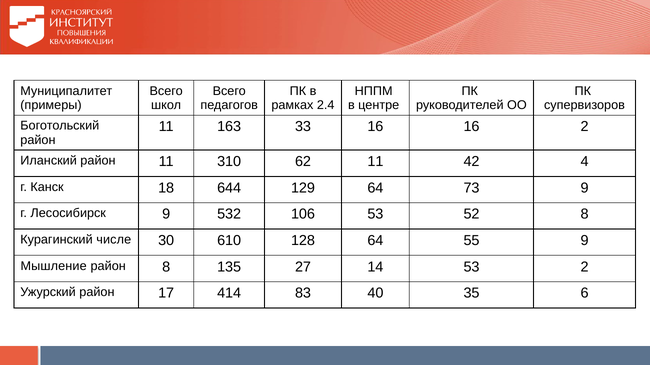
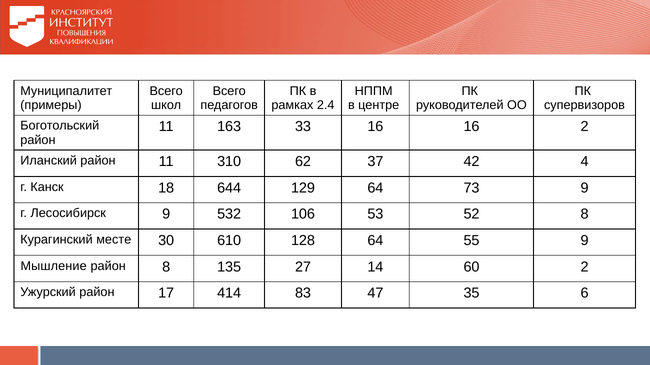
62 11: 11 -> 37
числе: числе -> месте
14 53: 53 -> 60
40: 40 -> 47
